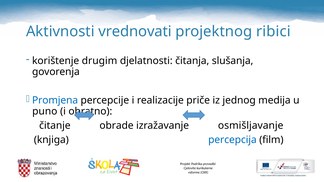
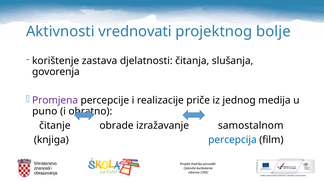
ribici: ribici -> bolje
drugim: drugim -> zastava
Promjena colour: blue -> purple
osmišljavanje: osmišljavanje -> samostalnom
